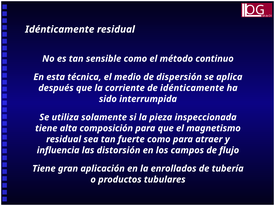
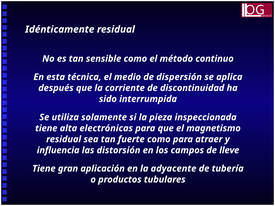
de idénticamente: idénticamente -> discontinuidad
composición: composición -> electrónicas
flujo: flujo -> lleve
enrollados: enrollados -> adyacente
